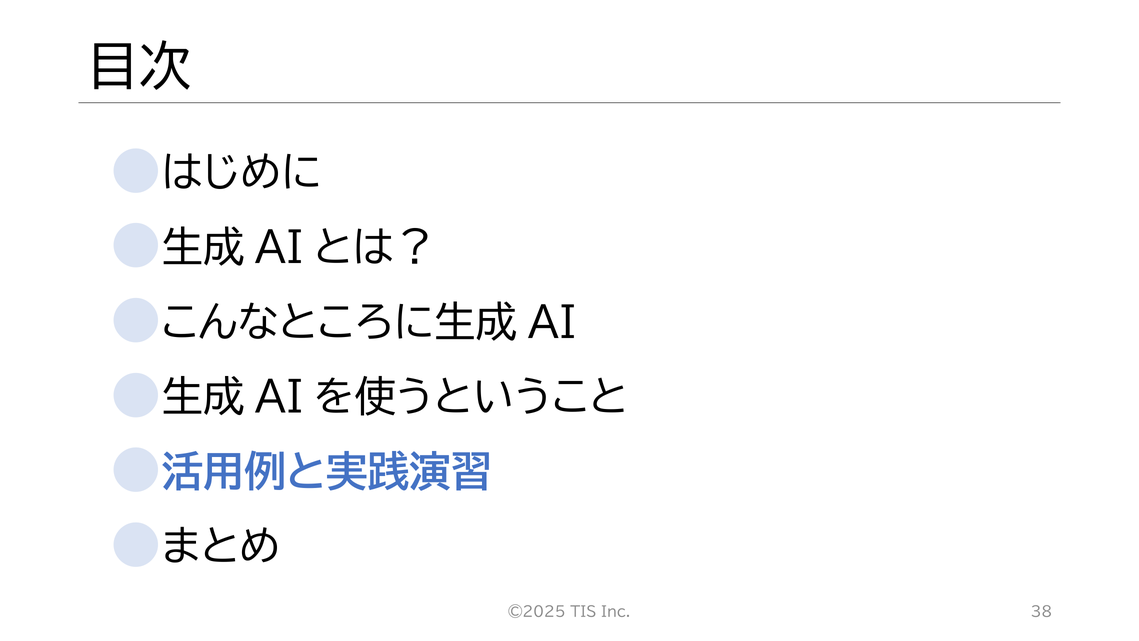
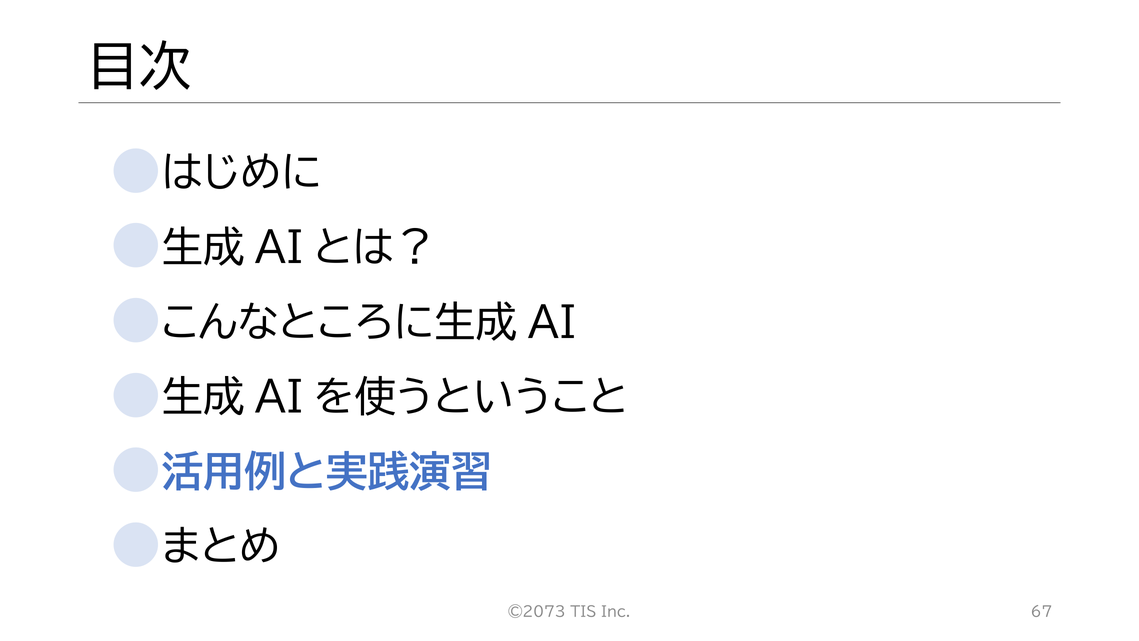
©2025: ©2025 -> ©2073
38: 38 -> 67
